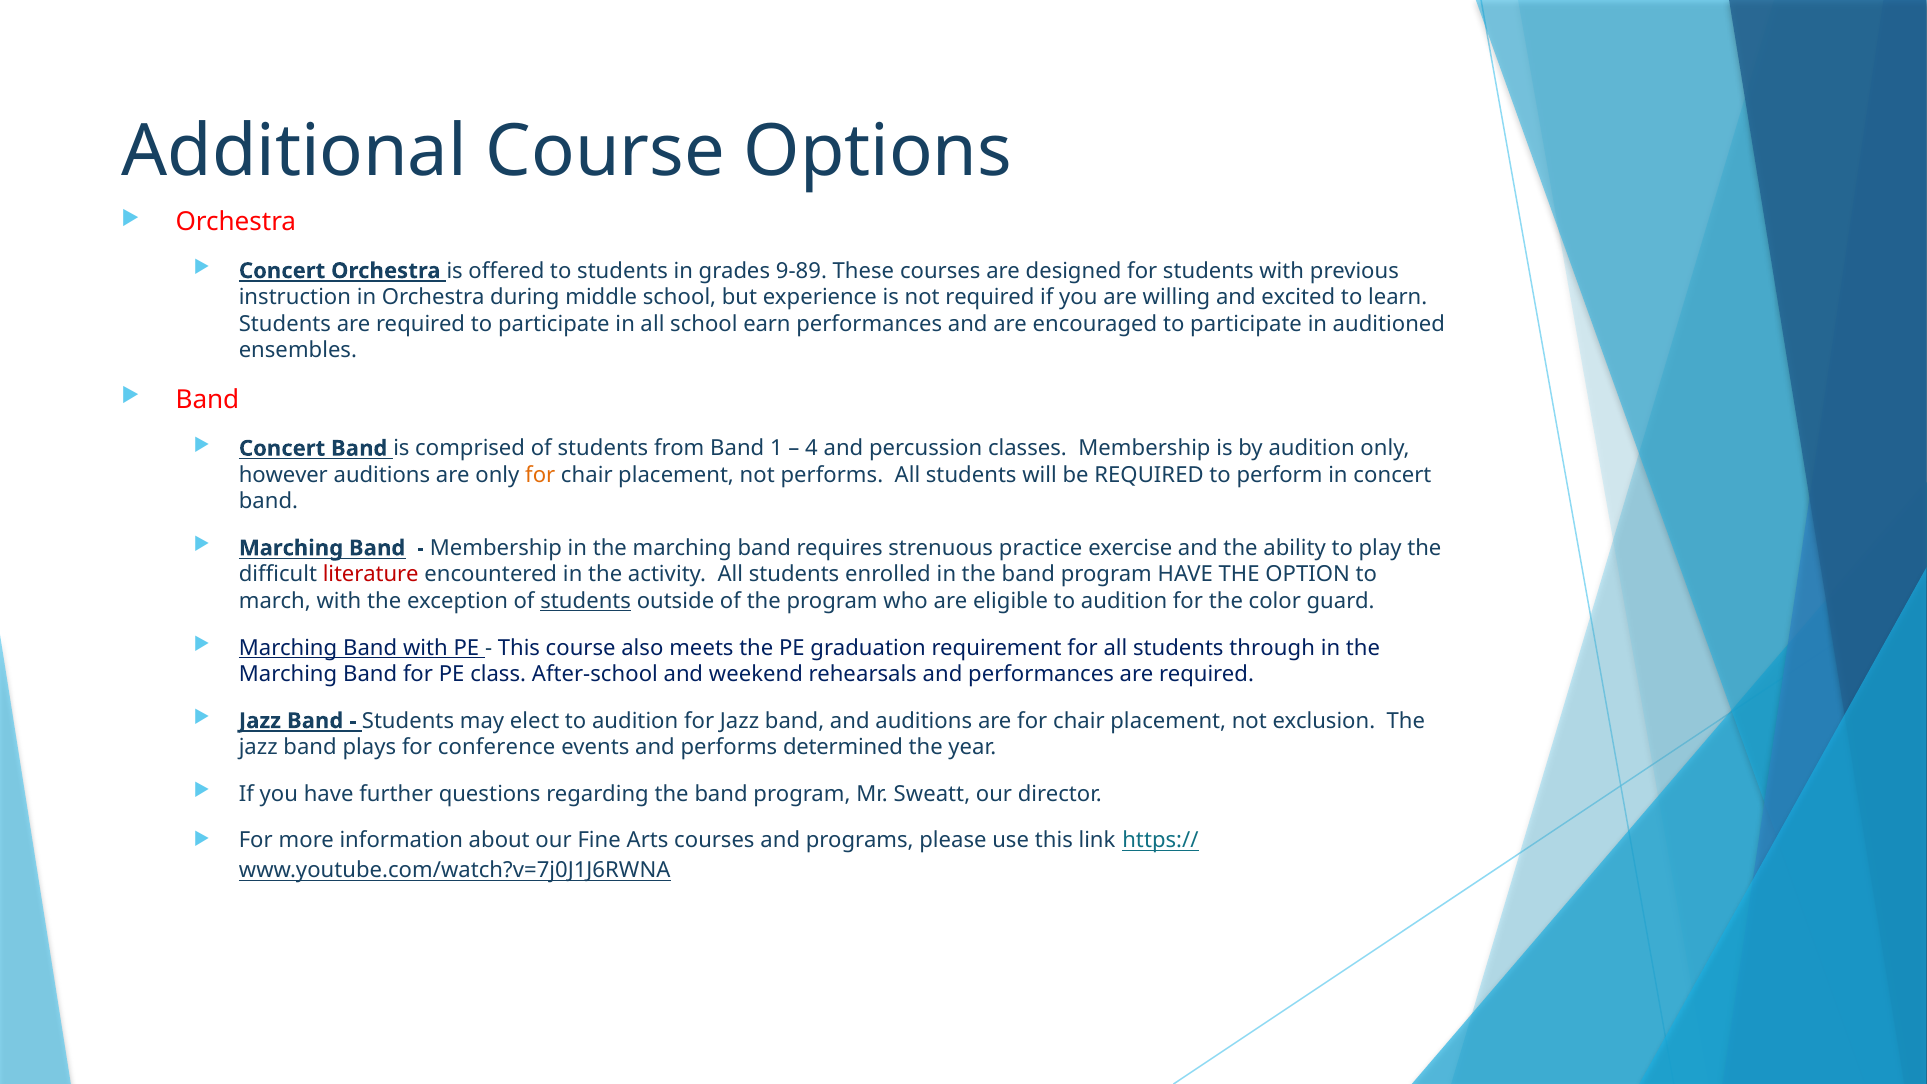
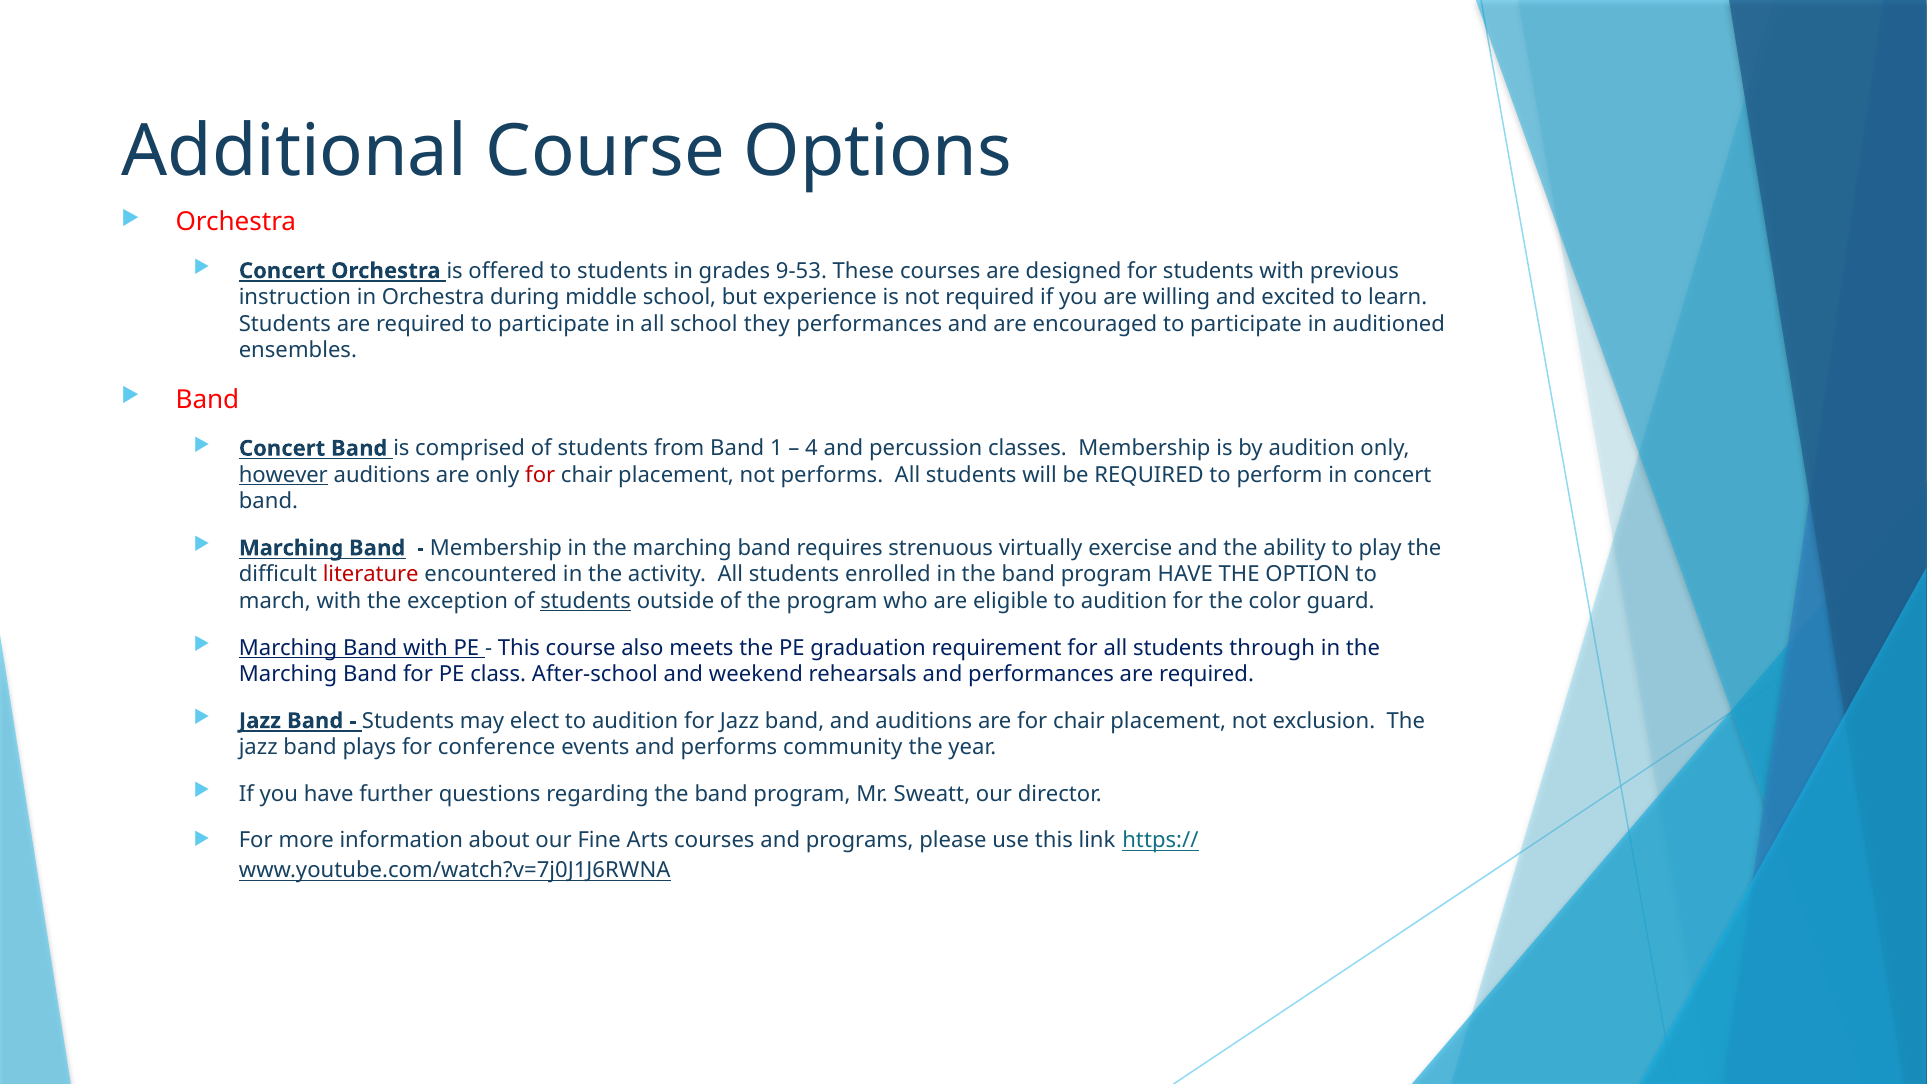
9-89: 9-89 -> 9-53
earn: earn -> they
however underline: none -> present
for at (540, 475) colour: orange -> red
practice: practice -> virtually
determined: determined -> community
